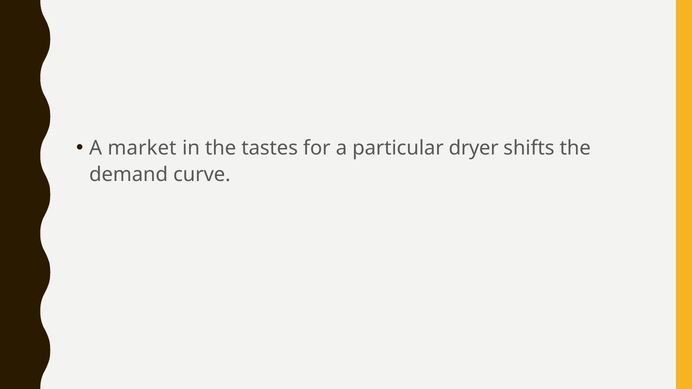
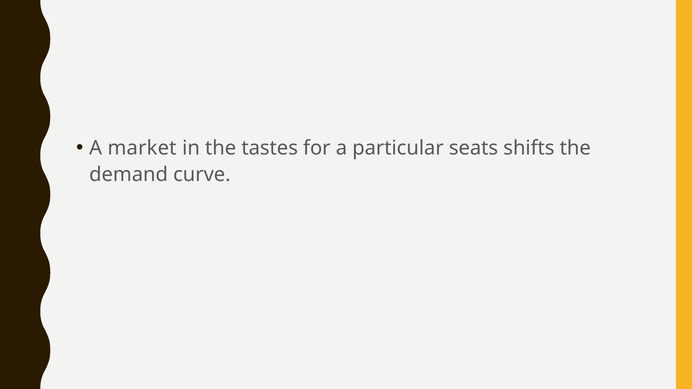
dryer: dryer -> seats
